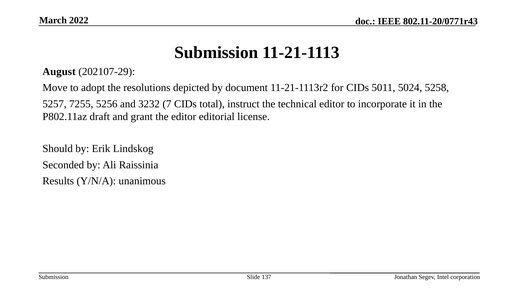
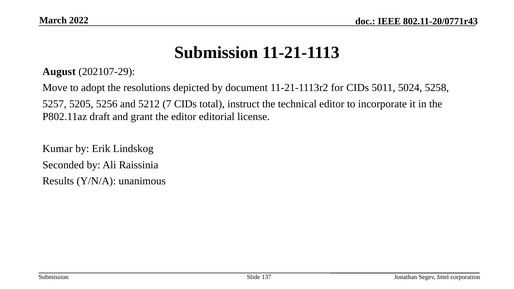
7255: 7255 -> 5205
3232: 3232 -> 5212
Should: Should -> Kumar
